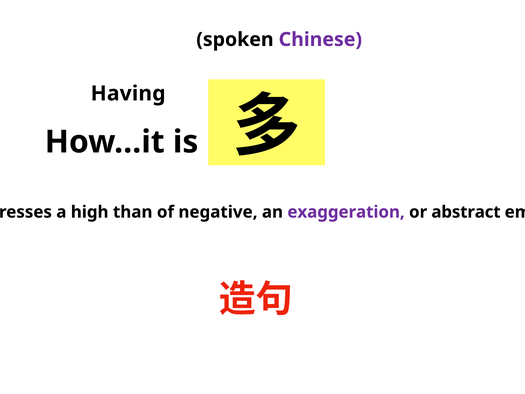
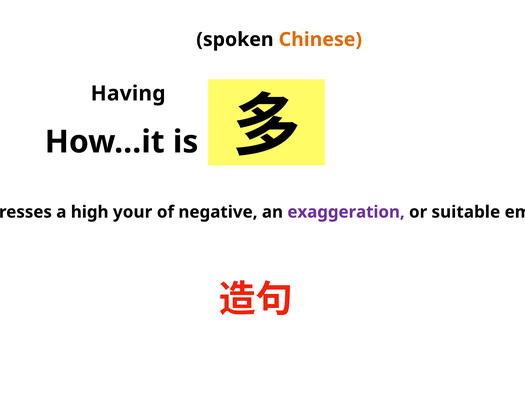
Chinese colour: purple -> orange
than: than -> your
abstract: abstract -> suitable
